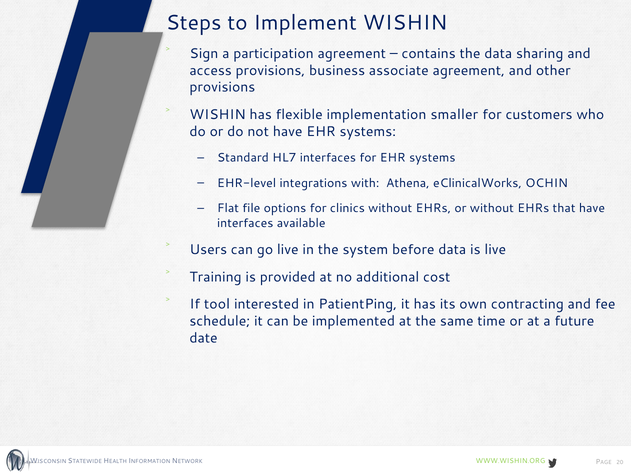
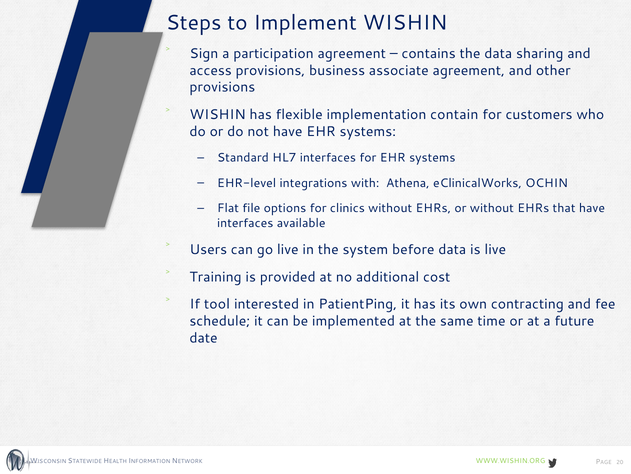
smaller: smaller -> contain
